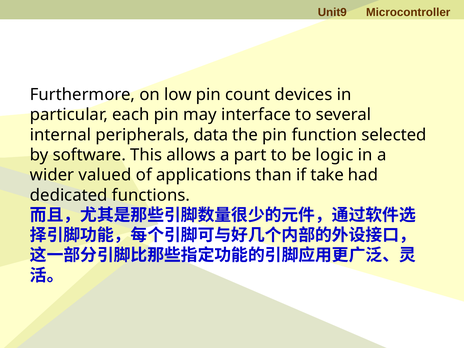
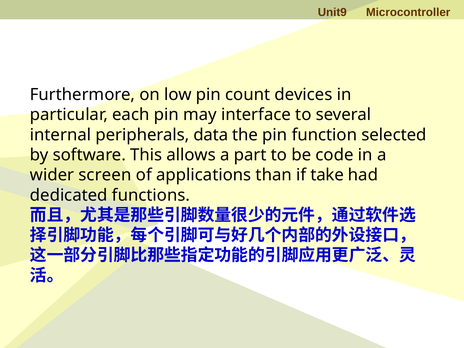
logic: logic -> code
valued: valued -> screen
